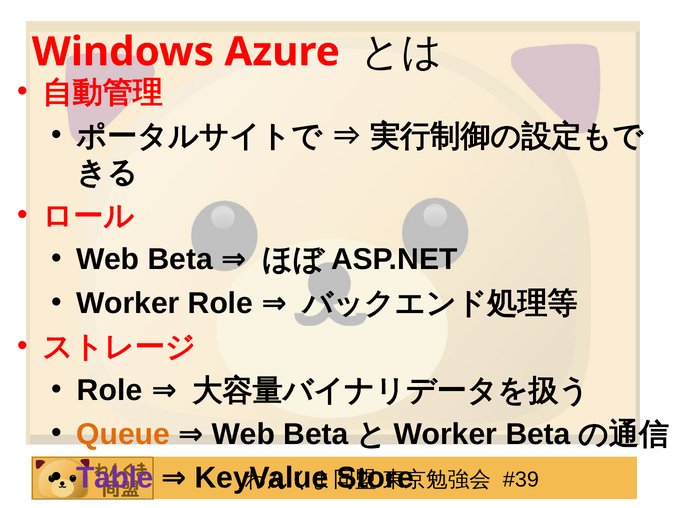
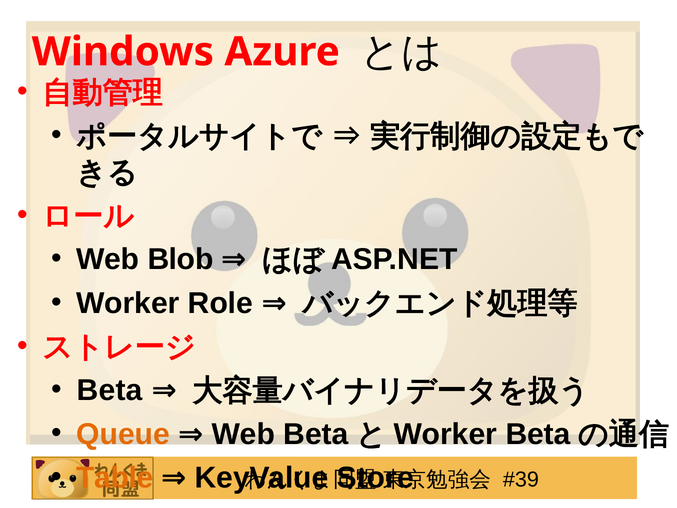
Beta at (180, 259): Beta -> Blob
Role at (110, 390): Role -> Beta
Table colour: purple -> orange
